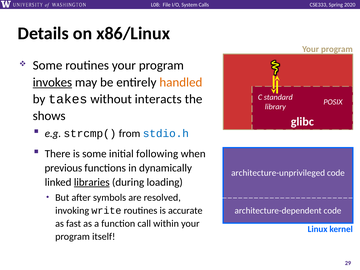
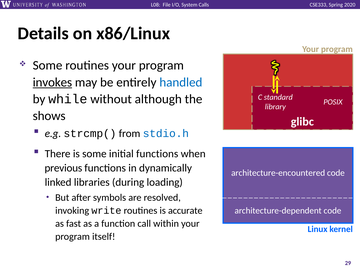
handled colour: orange -> blue
takes: takes -> while
interacts: interacts -> although
initial following: following -> functions
architecture-unprivileged: architecture-unprivileged -> architecture-encountered
libraries underline: present -> none
